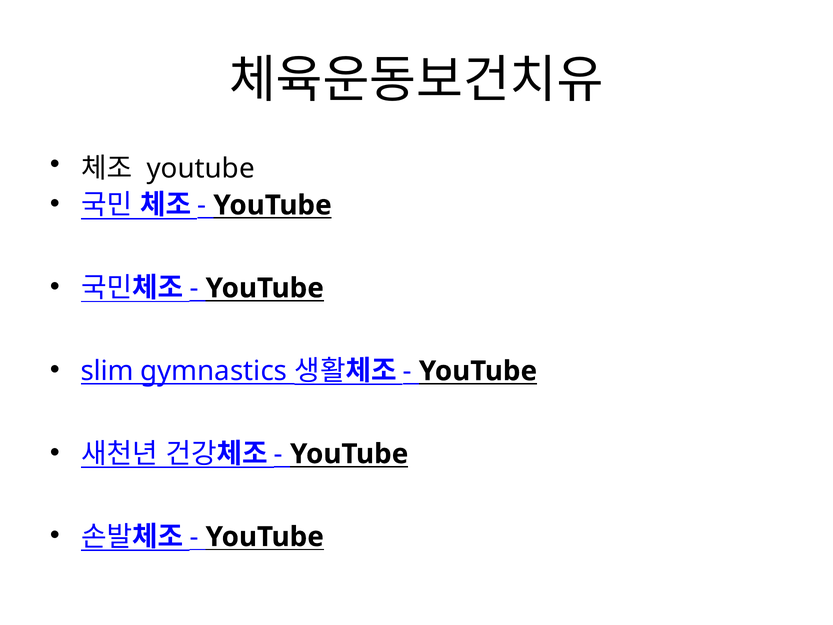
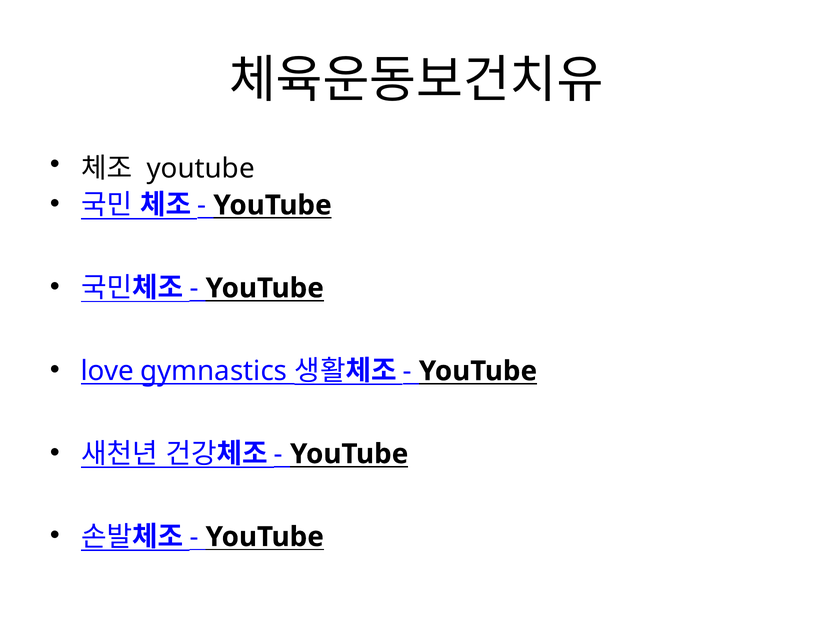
slim: slim -> love
